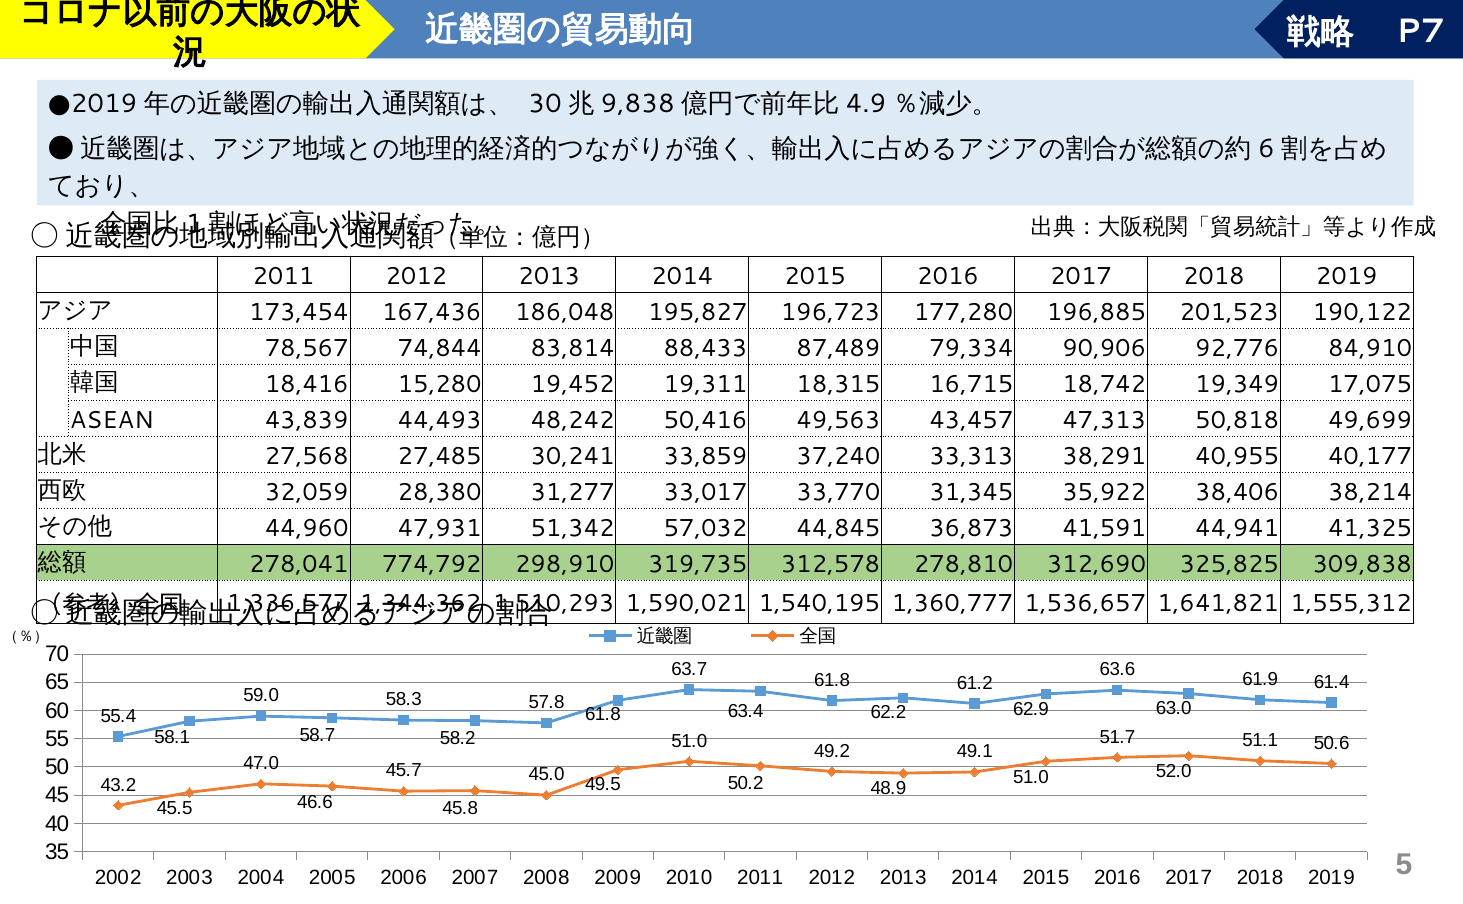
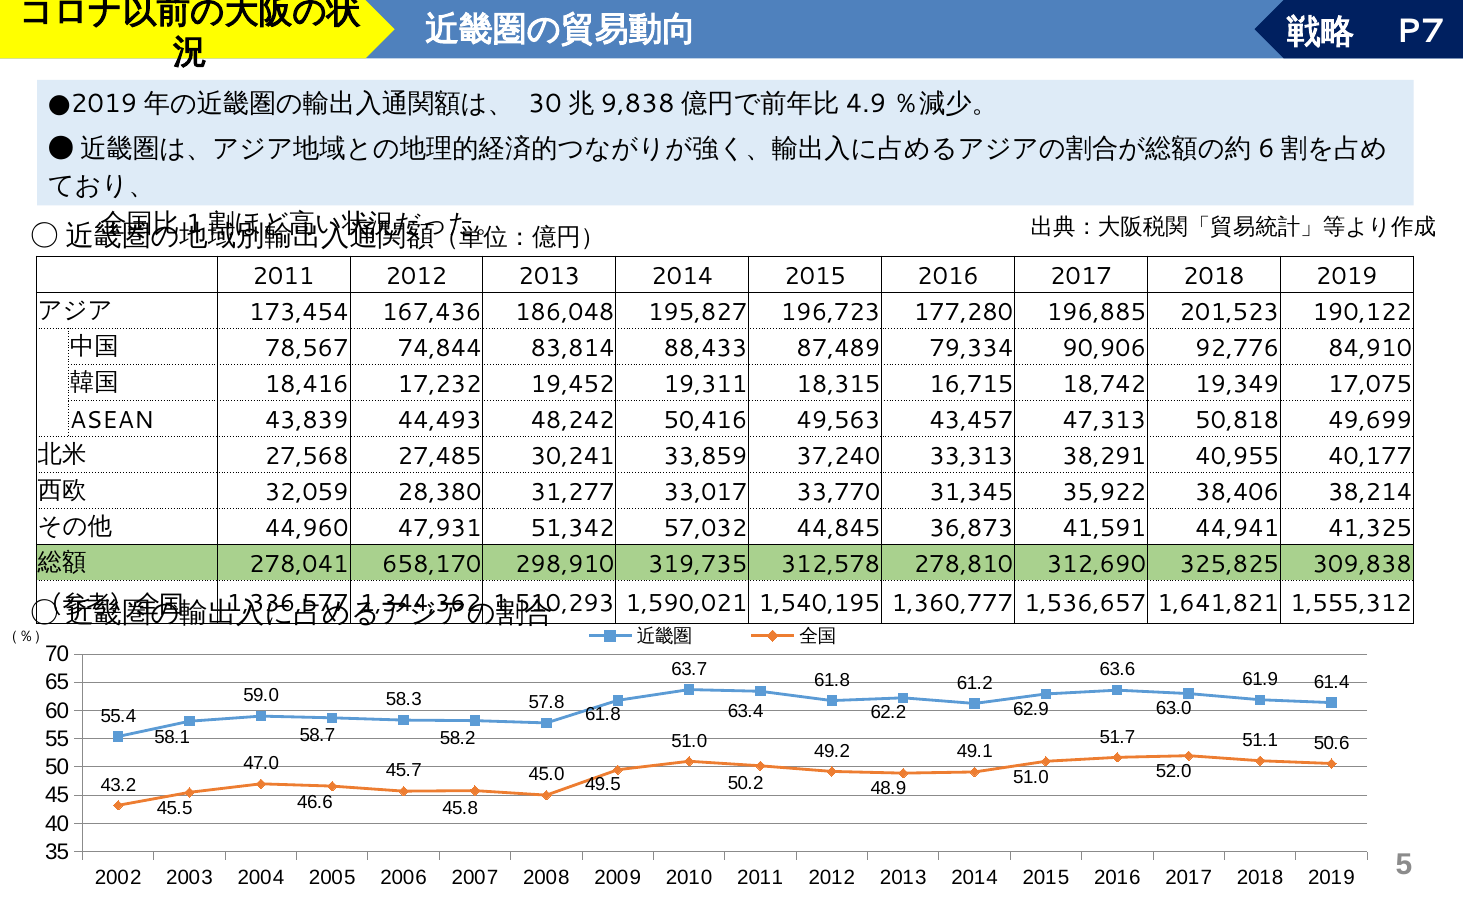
15,280: 15,280 -> 17,232
774,792: 774,792 -> 658,170
